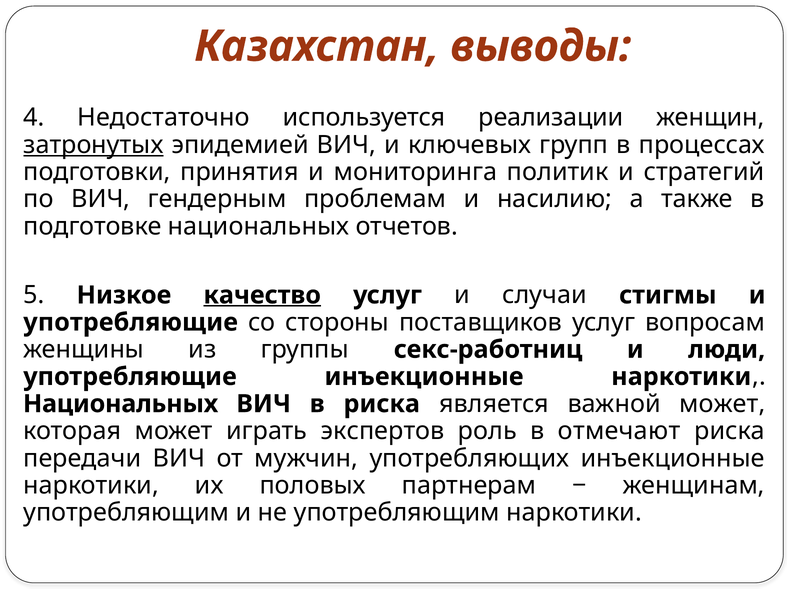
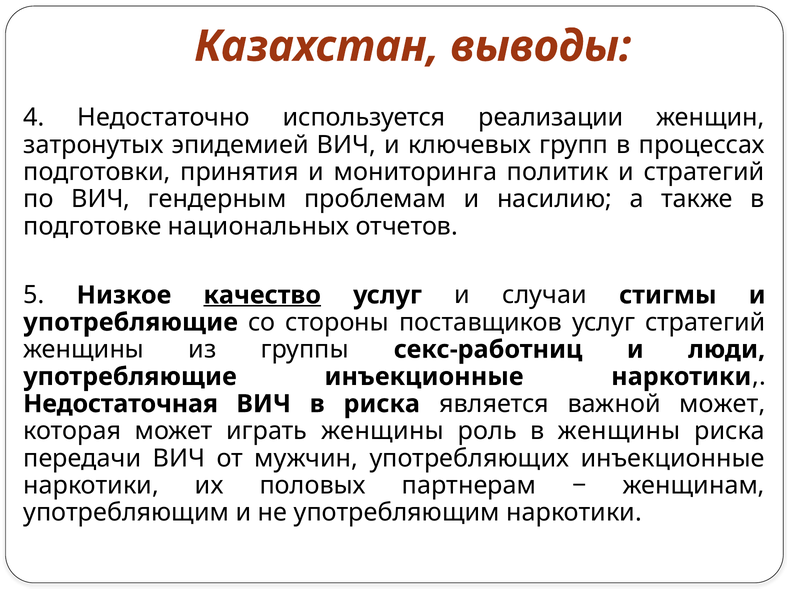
затронутых underline: present -> none
услуг вопросам: вопросам -> стратегий
Национальных at (121, 404): Национальных -> Недостаточная
играть экспертов: экспертов -> женщины
в отмечают: отмечают -> женщины
